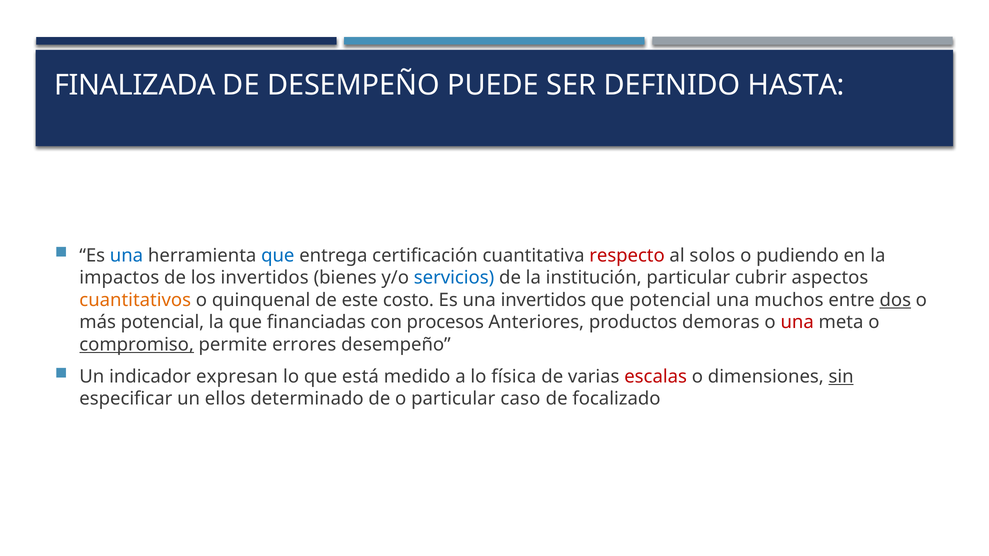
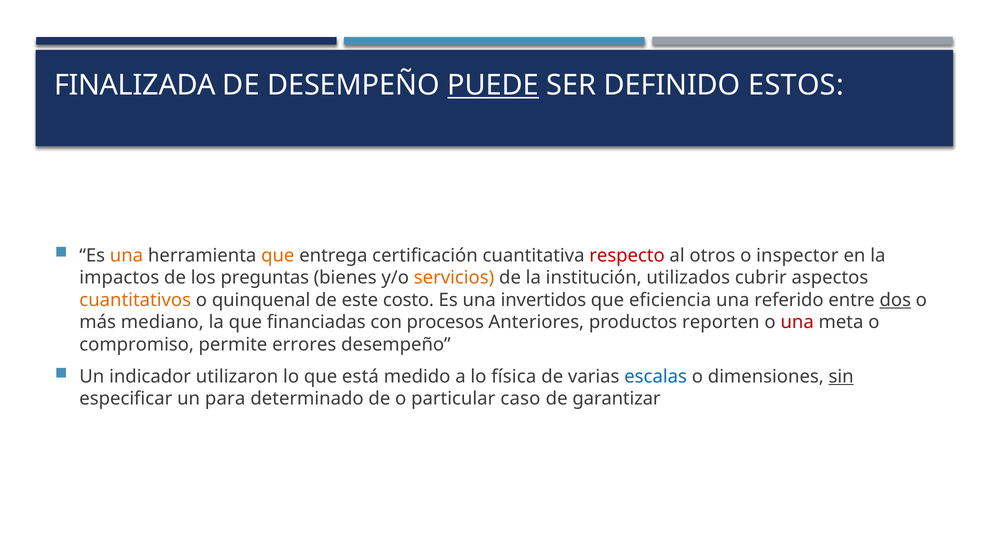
PUEDE underline: none -> present
HASTA: HASTA -> ESTOS
una at (127, 256) colour: blue -> orange
que at (278, 256) colour: blue -> orange
solos: solos -> otros
pudiendo: pudiendo -> inspector
los invertidos: invertidos -> preguntas
servicios colour: blue -> orange
institución particular: particular -> utilizados
que potencial: potencial -> eficiencia
muchos: muchos -> referido
más potencial: potencial -> mediano
demoras: demoras -> reporten
compromiso underline: present -> none
expresan: expresan -> utilizaron
escalas colour: red -> blue
ellos: ellos -> para
focalizado: focalizado -> garantizar
